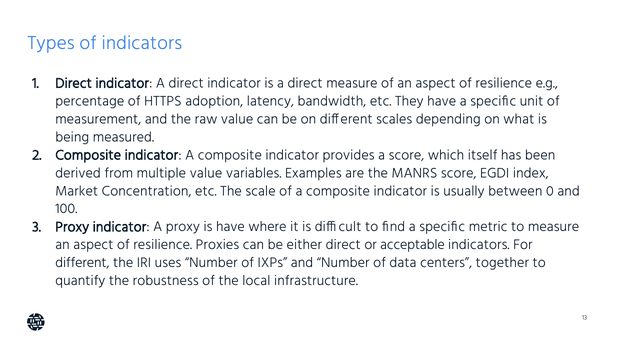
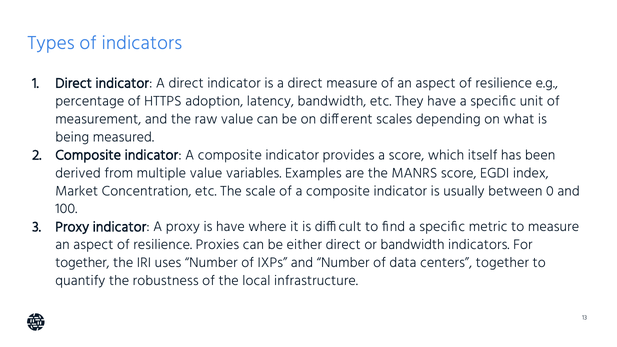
or acceptable: acceptable -> bandwidth
different at (82, 263): different -> together
